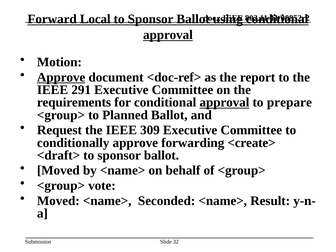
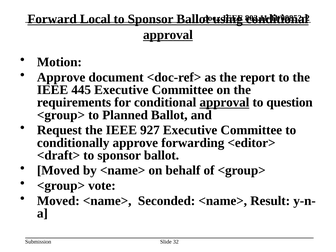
Approve at (61, 77) underline: present -> none
291: 291 -> 445
prepare: prepare -> question
309: 309 -> 927
<create>: <create> -> <editor>
